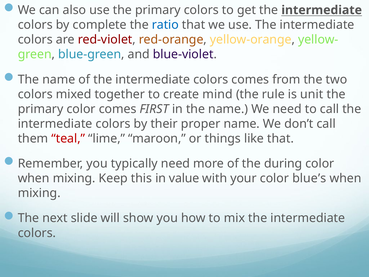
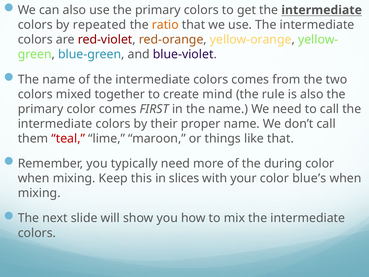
complete: complete -> repeated
ratio colour: blue -> orange
is unit: unit -> also
value: value -> slices
